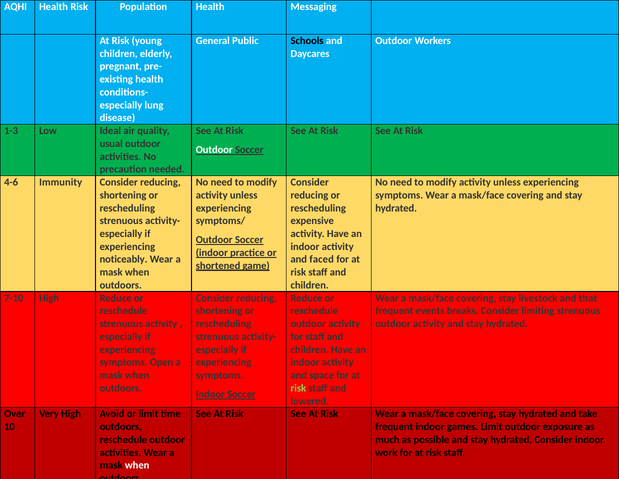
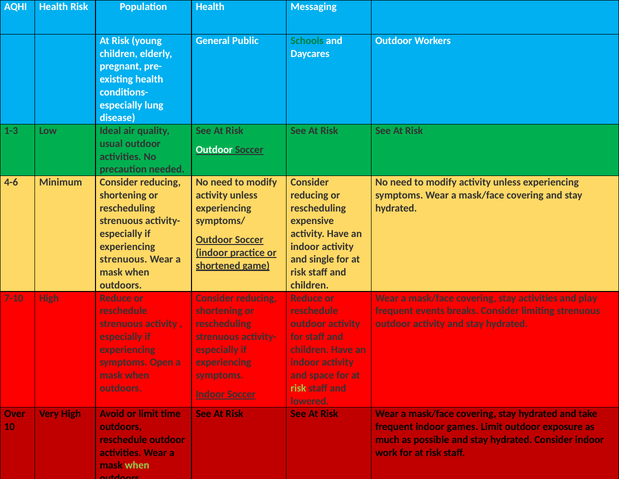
Schools colour: black -> green
Immunity: Immunity -> Minimum
noticeably at (124, 259): noticeably -> strenuous
faced: faced -> single
stay livestock: livestock -> activities
that: that -> play
when at (137, 465) colour: white -> light green
